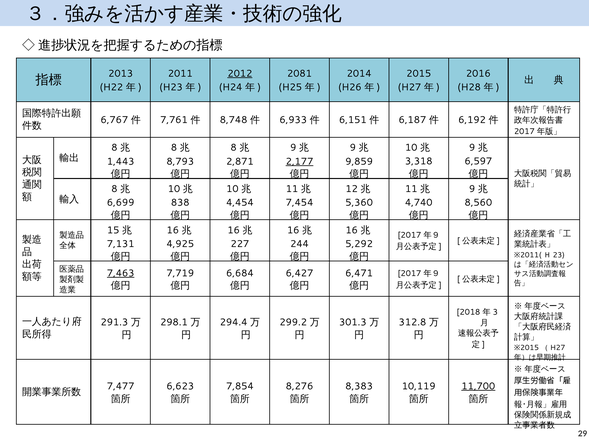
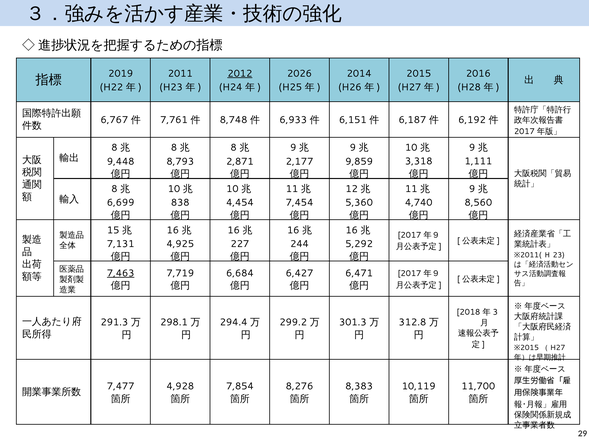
2013: 2013 -> 2019
2081: 2081 -> 2026
1,443: 1,443 -> 9,448
2,177 underline: present -> none
6,597: 6,597 -> 1,111
6,623: 6,623 -> 4,928
11,700 underline: present -> none
